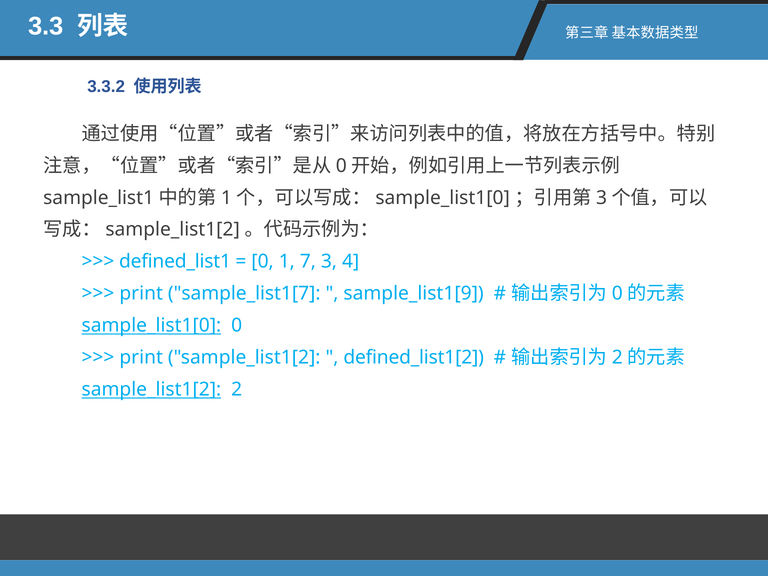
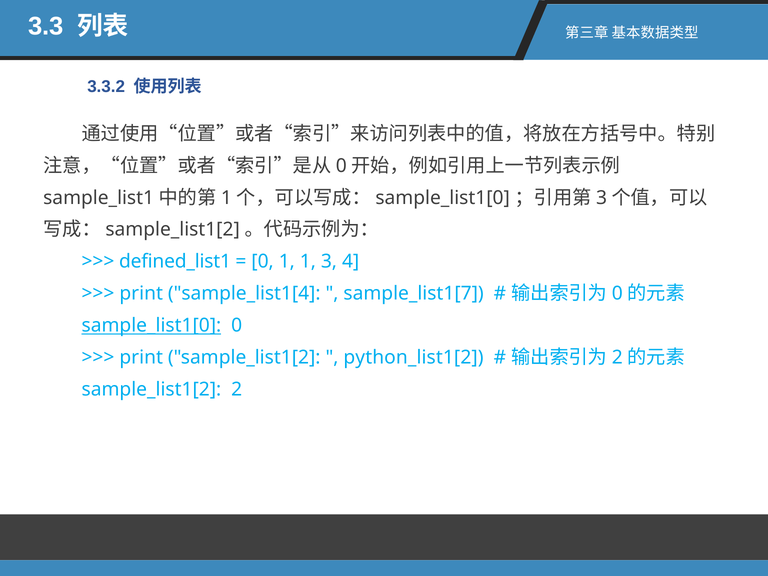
1 7: 7 -> 1
sample_list1[7: sample_list1[7 -> sample_list1[4
sample_list1[9: sample_list1[9 -> sample_list1[7
defined_list1[2: defined_list1[2 -> python_list1[2
sample_list1[2 at (151, 390) underline: present -> none
